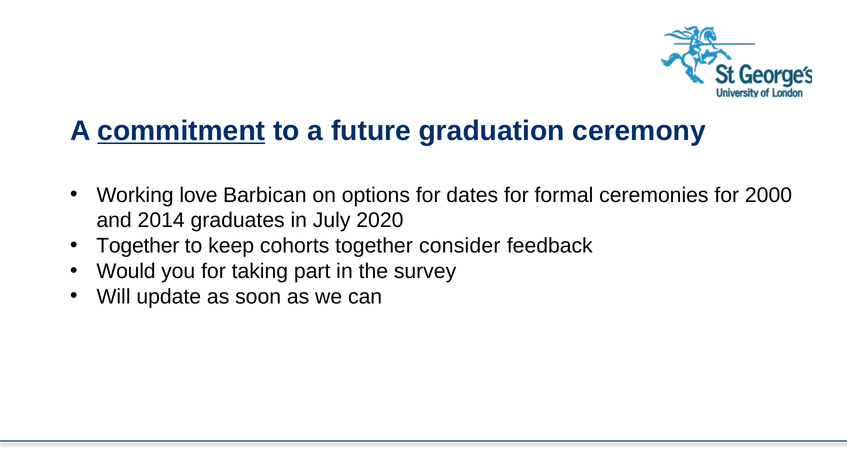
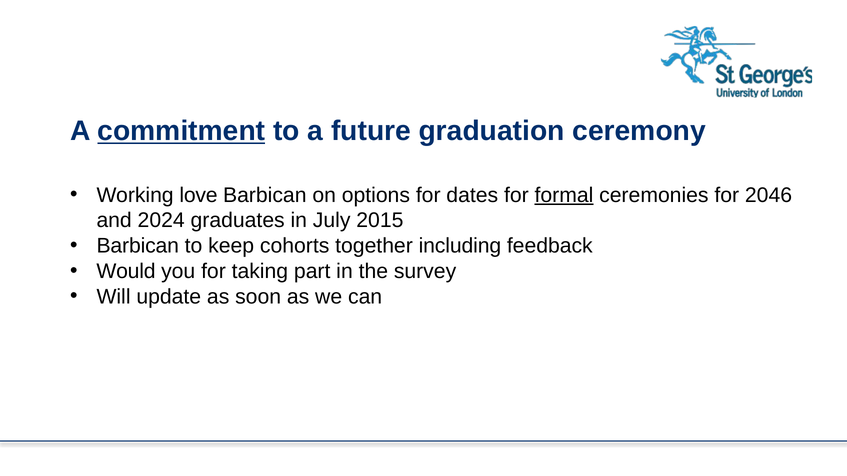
formal underline: none -> present
2000: 2000 -> 2046
2014: 2014 -> 2024
2020: 2020 -> 2015
Together at (138, 246): Together -> Barbican
consider: consider -> including
